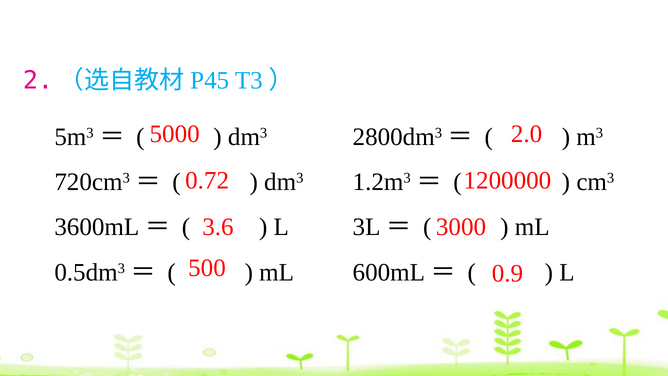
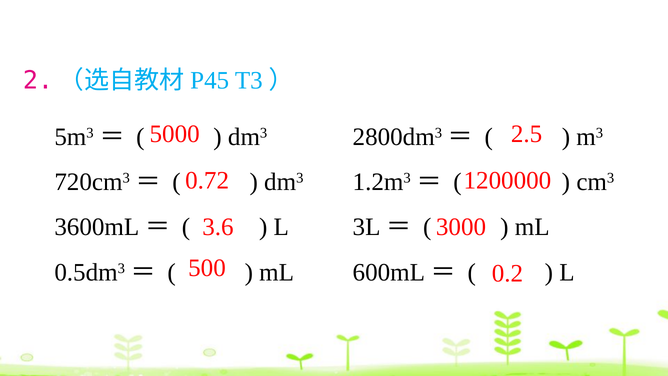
2.0: 2.0 -> 2.5
0.9: 0.9 -> 0.2
